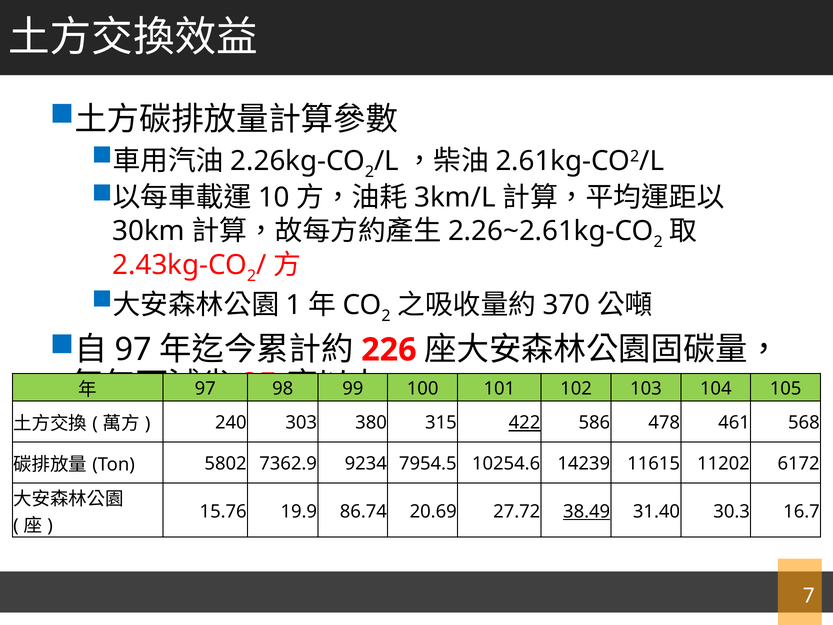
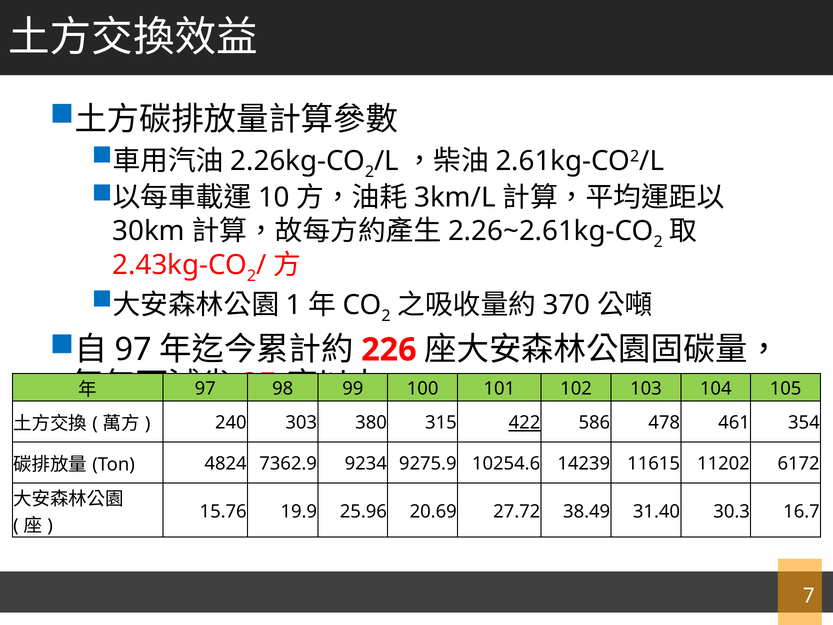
568: 568 -> 354
5802: 5802 -> 4824
7954.5: 7954.5 -> 9275.9
86.74: 86.74 -> 25.96
38.49 underline: present -> none
